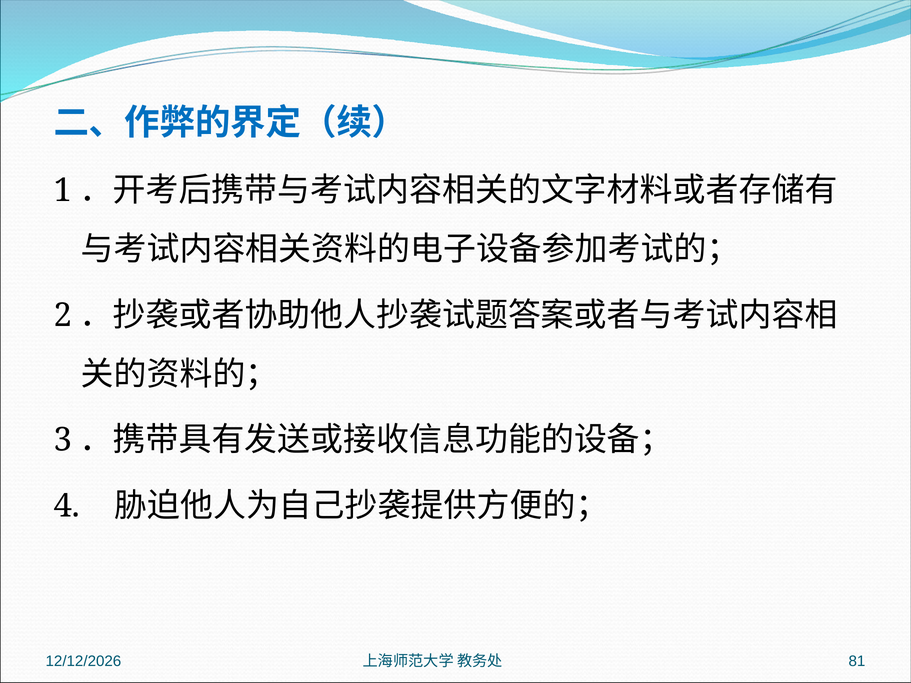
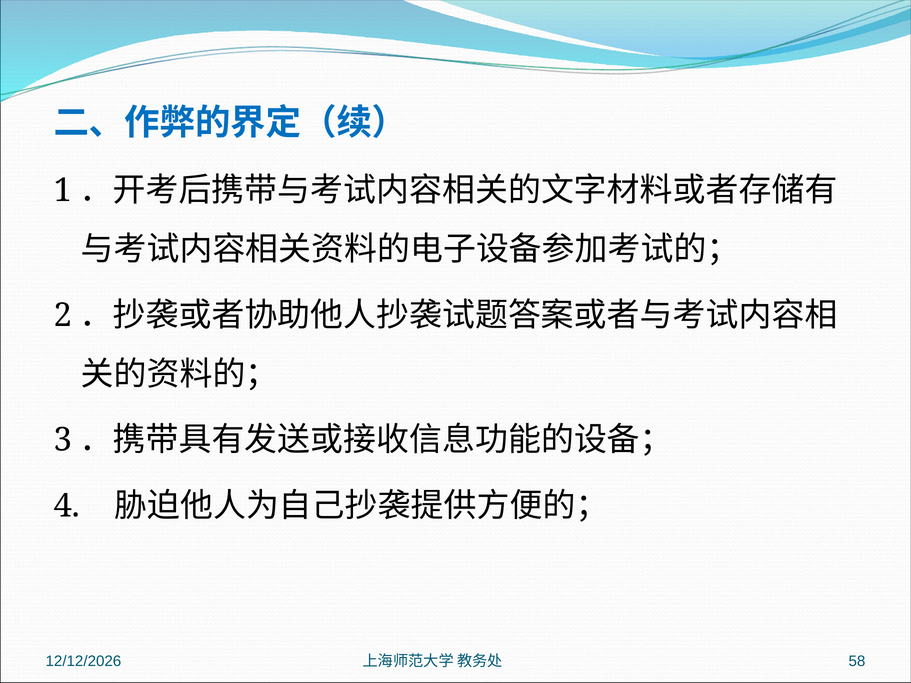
81: 81 -> 58
